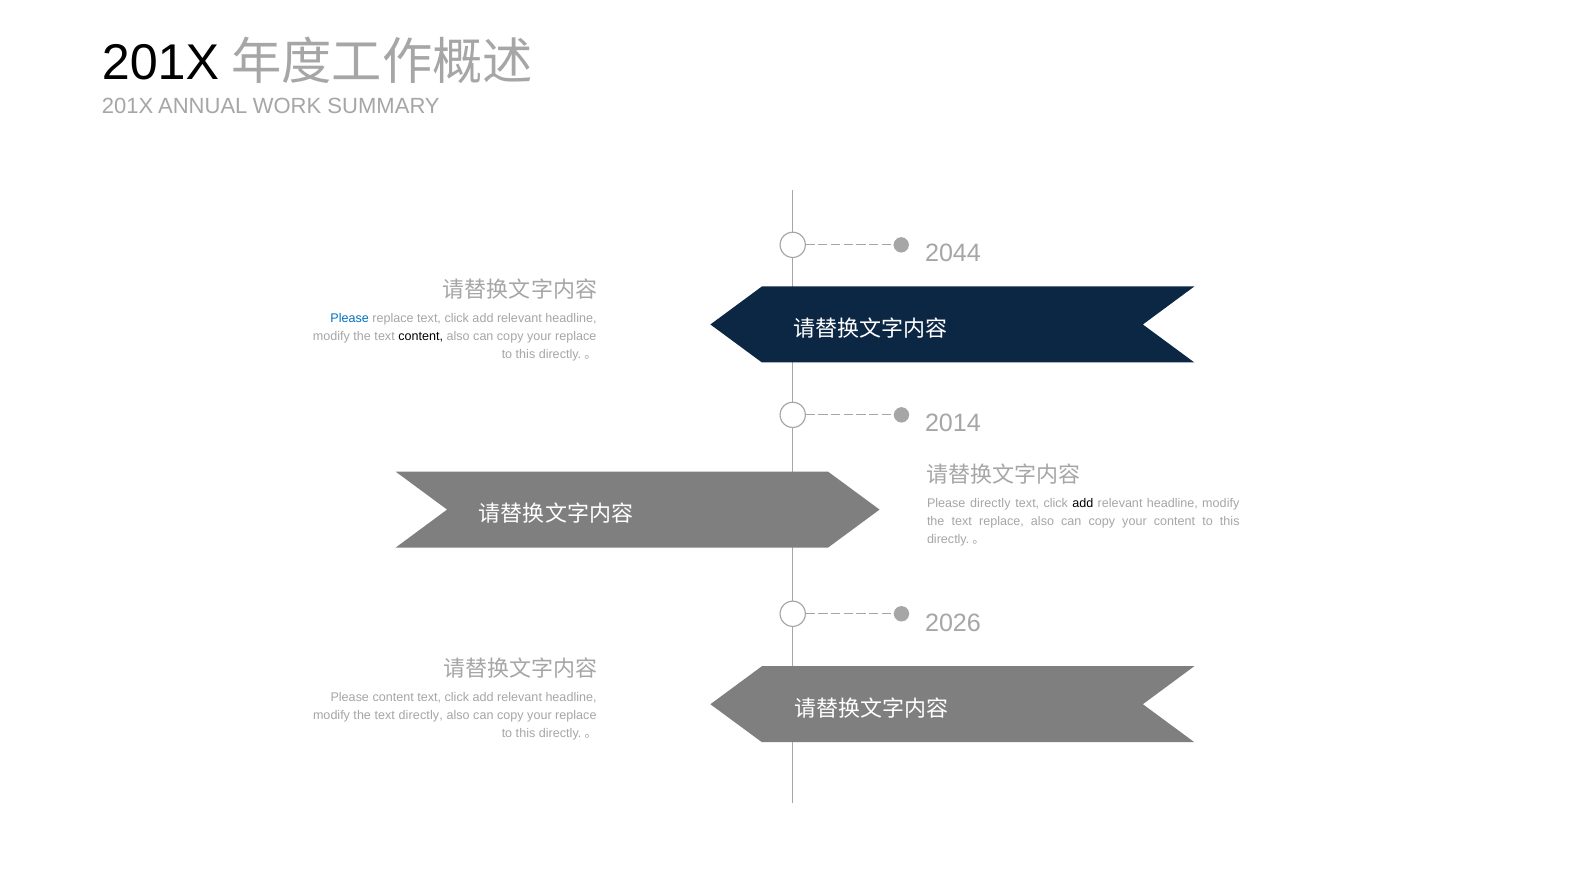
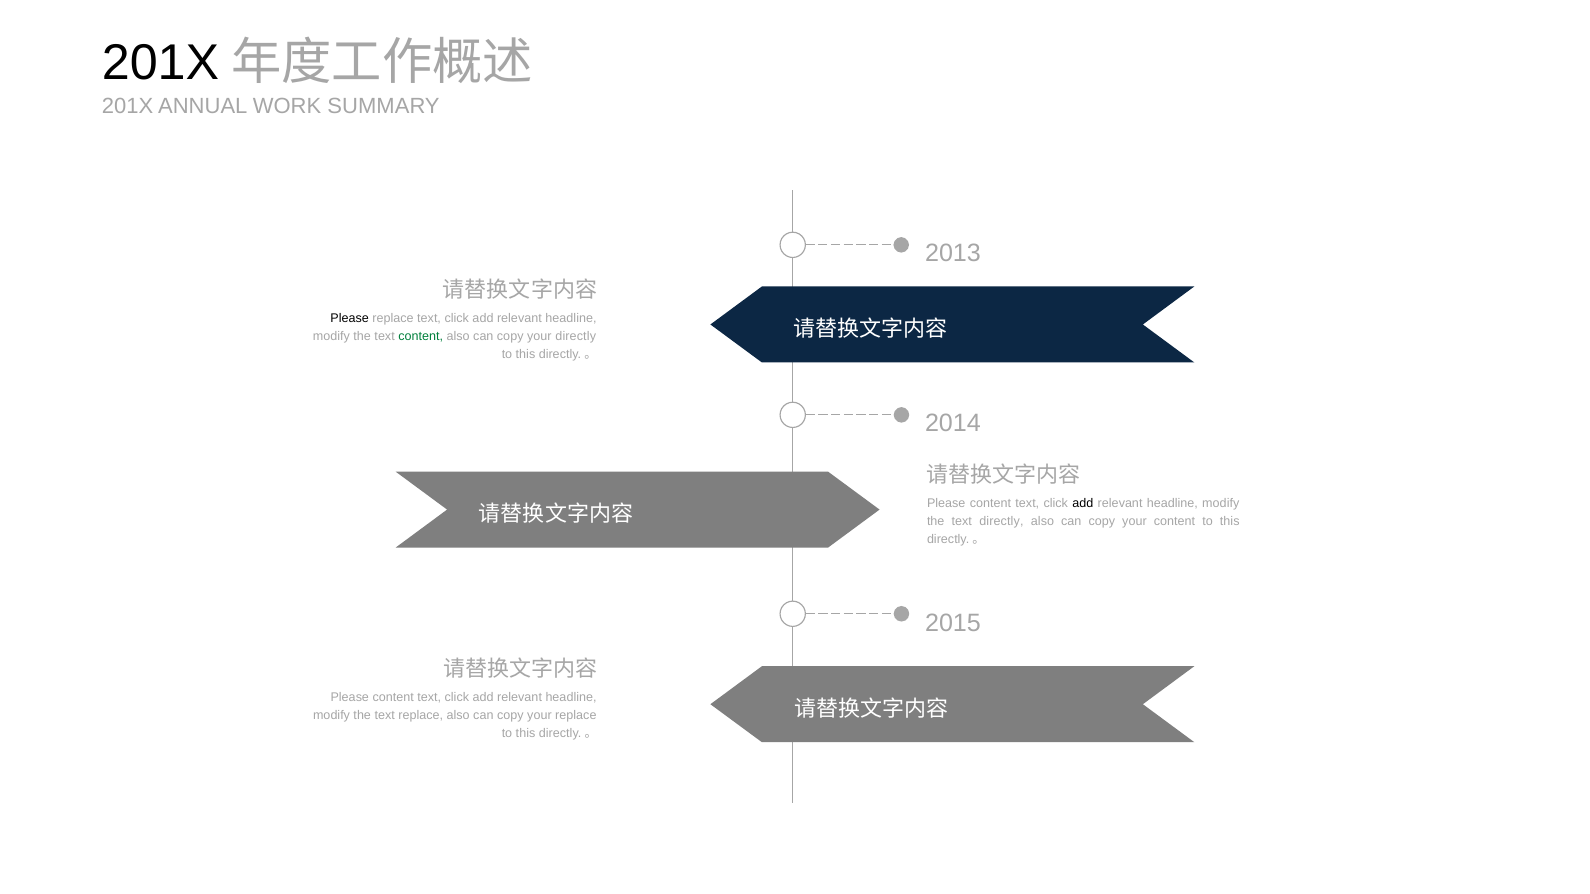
2044: 2044 -> 2013
Please at (350, 318) colour: blue -> black
content at (421, 336) colour: black -> green
replace at (576, 336): replace -> directly
directly at (990, 503): directly -> content
text replace: replace -> directly
2026: 2026 -> 2015
text directly: directly -> replace
